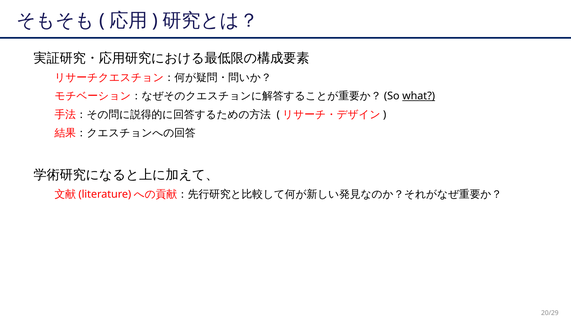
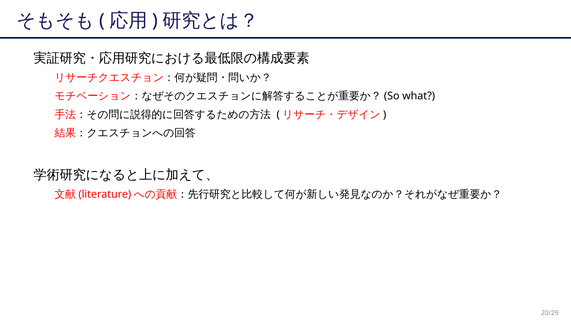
what underline: present -> none
